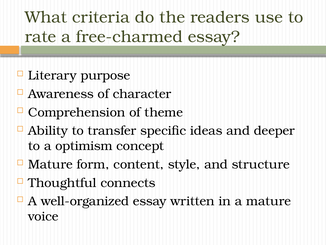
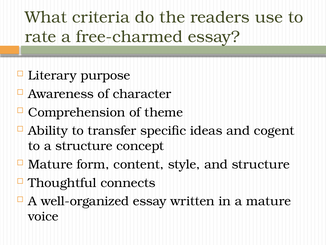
deeper: deeper -> cogent
a optimism: optimism -> structure
